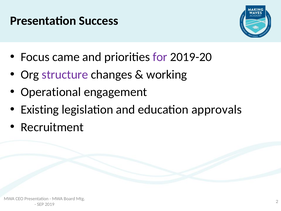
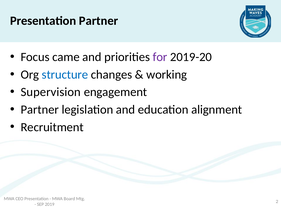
Presentation Success: Success -> Partner
structure colour: purple -> blue
Operational: Operational -> Supervision
Existing at (40, 109): Existing -> Partner
approvals: approvals -> alignment
